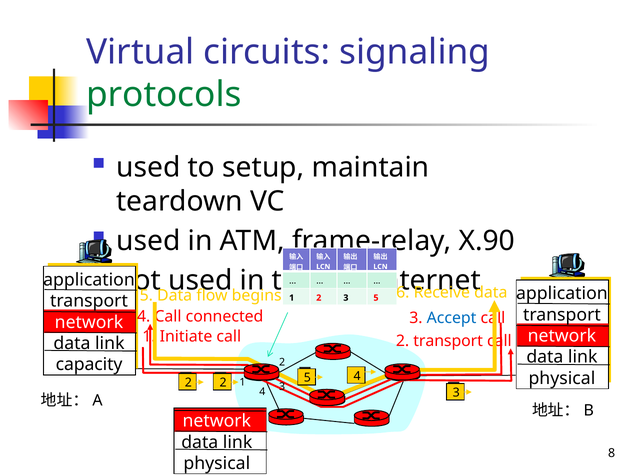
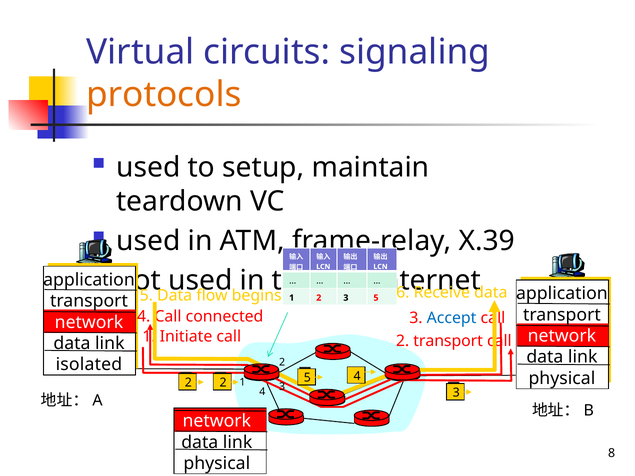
protocols colour: green -> orange
X.90: X.90 -> X.39
capacity: capacity -> isolated
